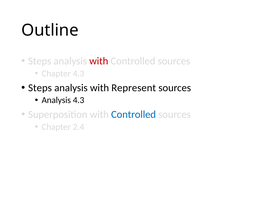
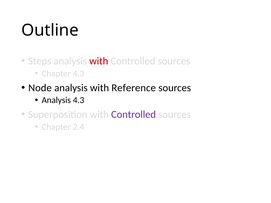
Steps at (40, 88): Steps -> Node
Represent: Represent -> Reference
Controlled at (134, 115) colour: blue -> purple
